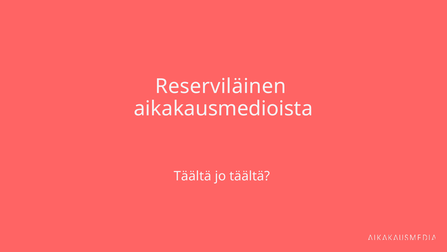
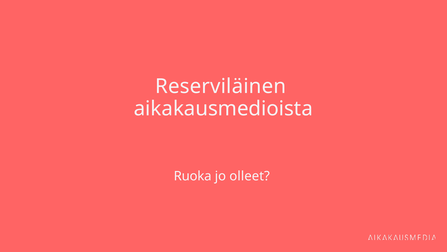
Täältä at (193, 176): Täältä -> Ruoka
jo täältä: täältä -> olleet
